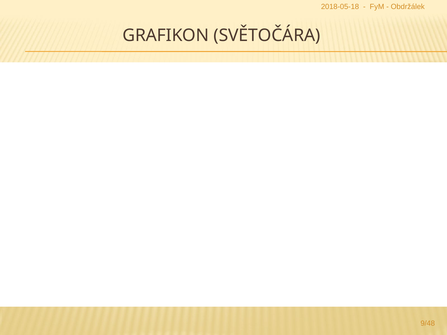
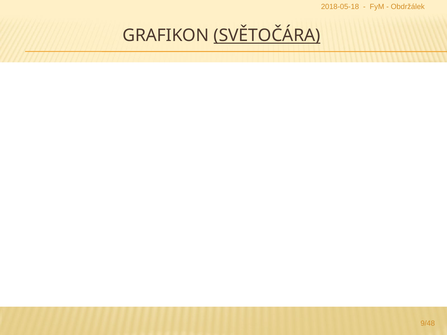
SVĚTOČÁRA underline: none -> present
